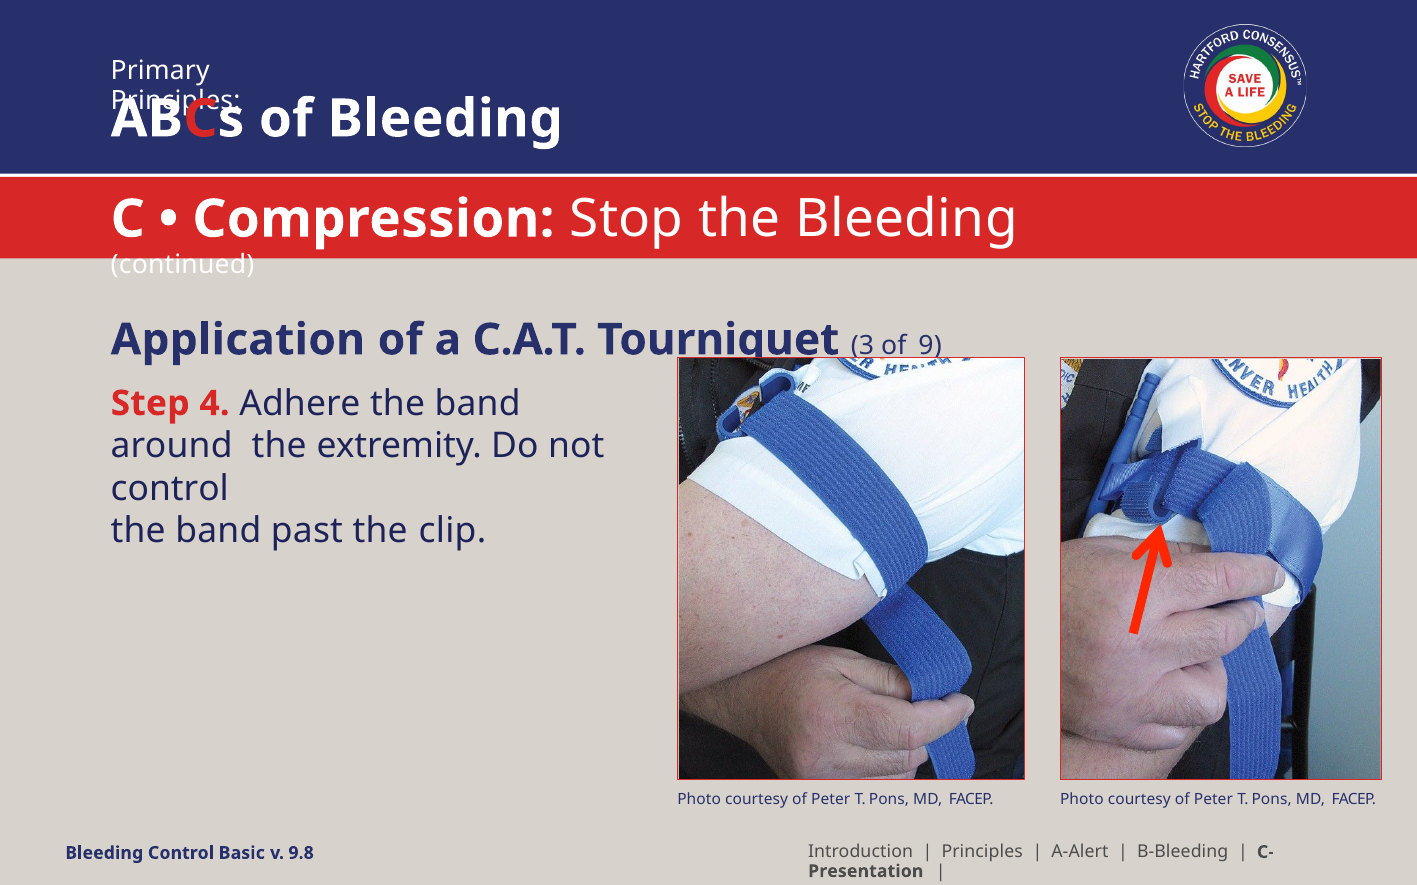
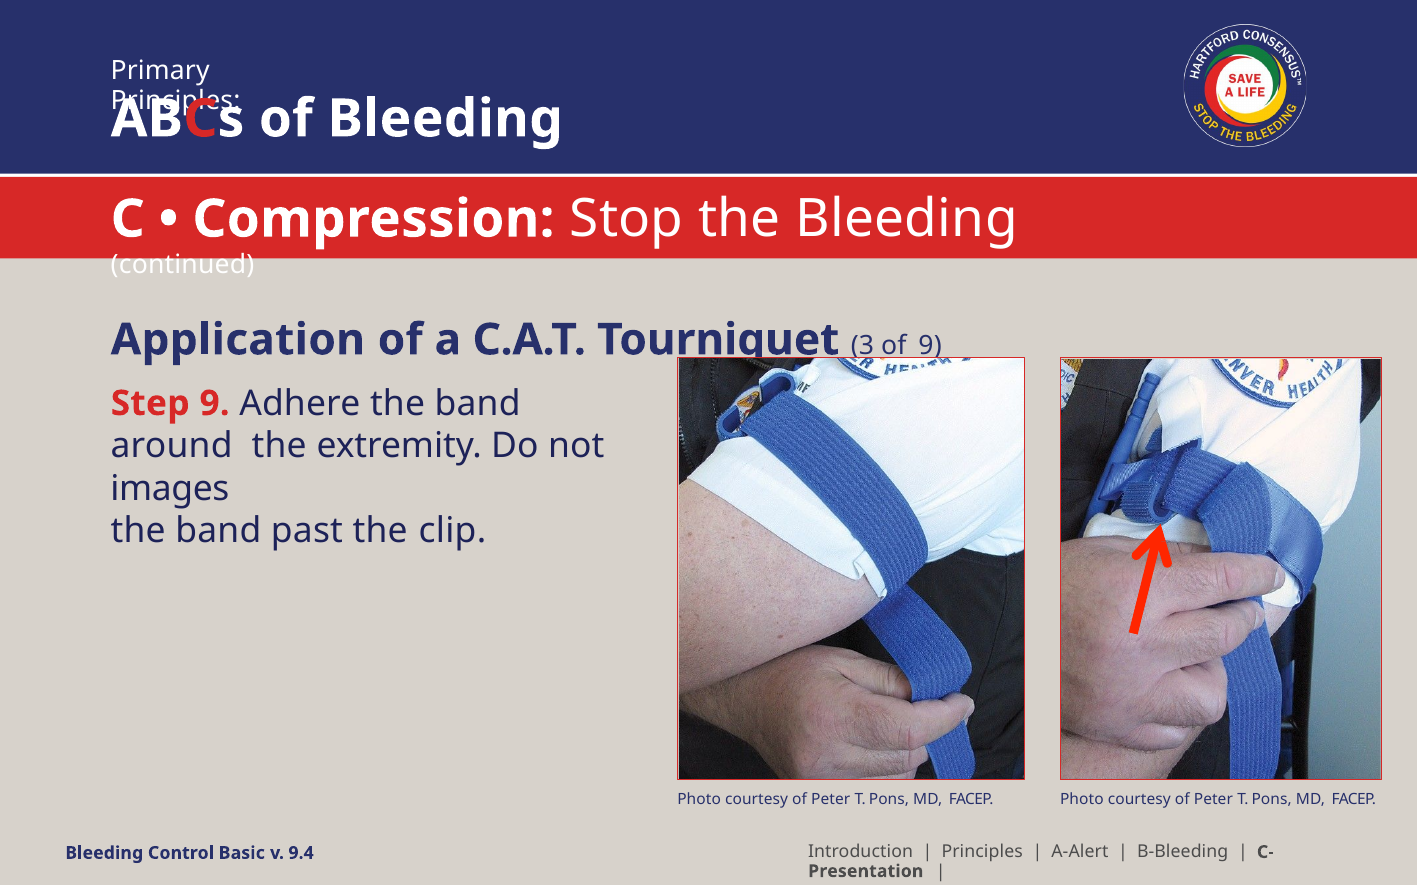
Step 4: 4 -> 9
control at (170, 489): control -> images
9.8: 9.8 -> 9.4
